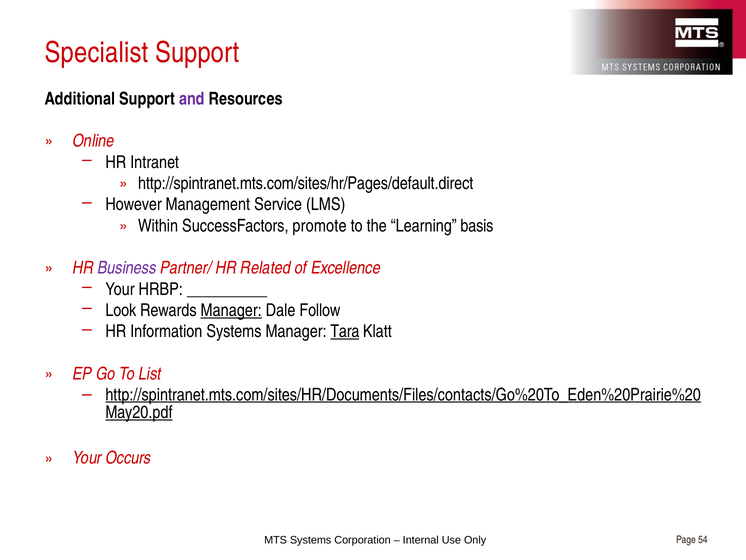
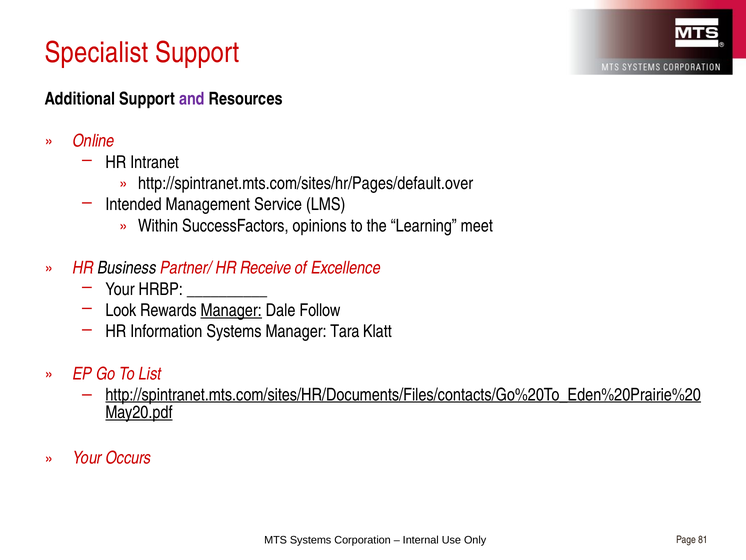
http://spintranet.mts.com/sites/hr/Pages/default.direct: http://spintranet.mts.com/sites/hr/Pages/default.direct -> http://spintranet.mts.com/sites/hr/Pages/default.over
However: However -> Intended
promote: promote -> opinions
basis: basis -> meet
Business colour: purple -> black
Related: Related -> Receive
Tara underline: present -> none
54: 54 -> 81
